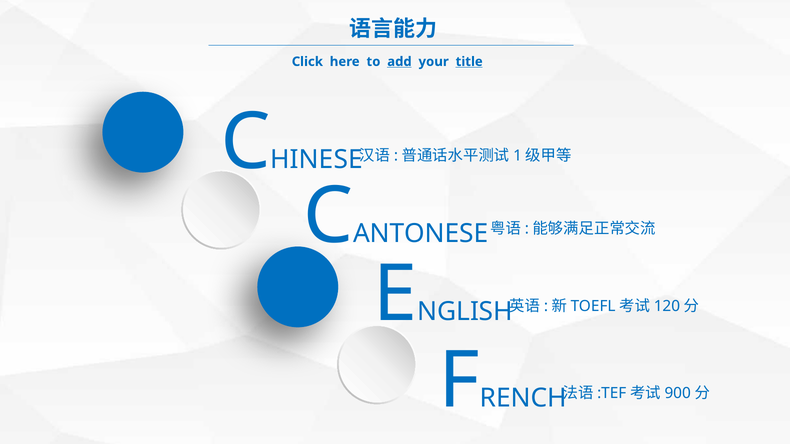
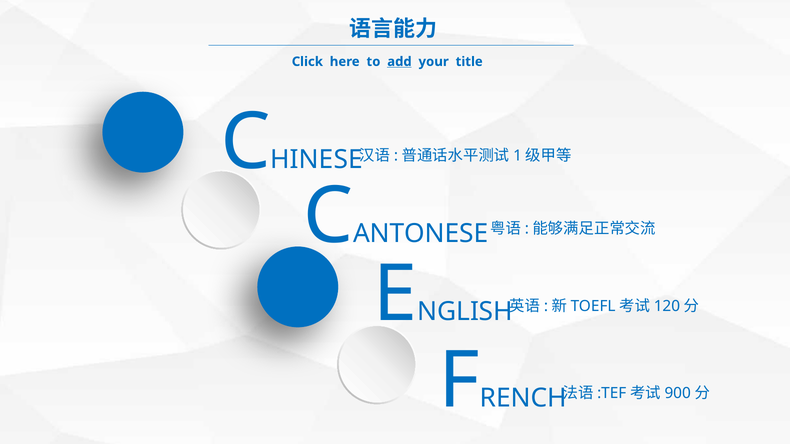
title underline: present -> none
